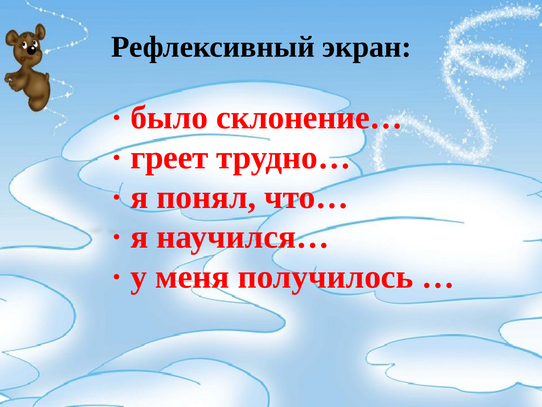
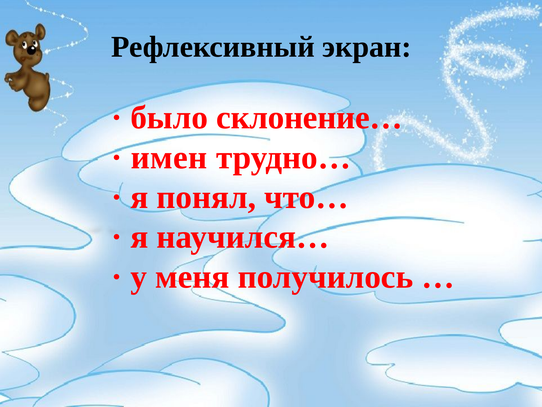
греет: греет -> имен
